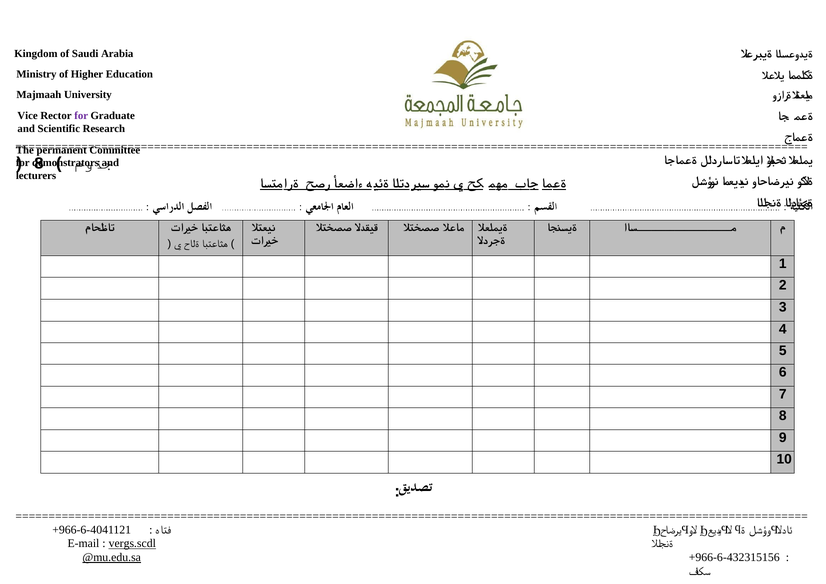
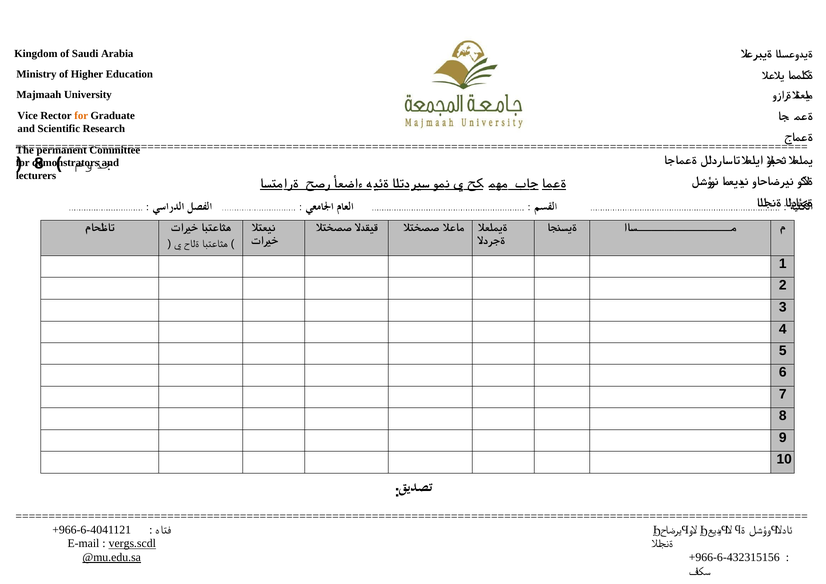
for at (81, 116) colour: purple -> orange
